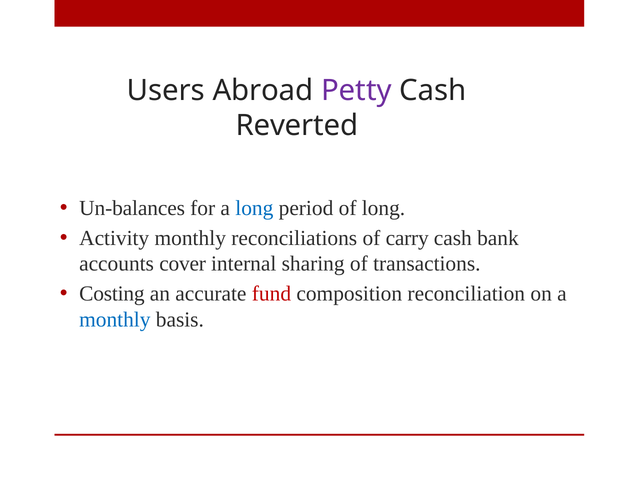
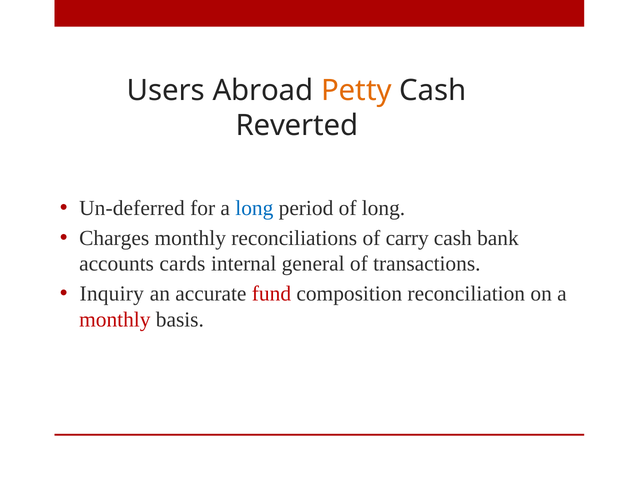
Petty colour: purple -> orange
Un-balances: Un-balances -> Un-deferred
Activity: Activity -> Charges
cover: cover -> cards
sharing: sharing -> general
Costing: Costing -> Inquiry
monthly at (115, 319) colour: blue -> red
